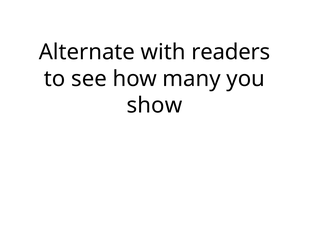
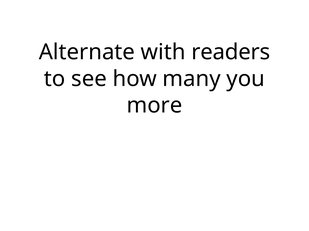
show: show -> more
